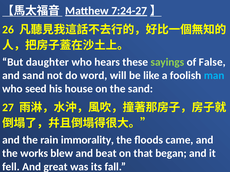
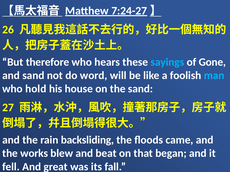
daughter: daughter -> therefore
sayings colour: light green -> light blue
False: False -> Gone
seed: seed -> hold
immorality: immorality -> backsliding
